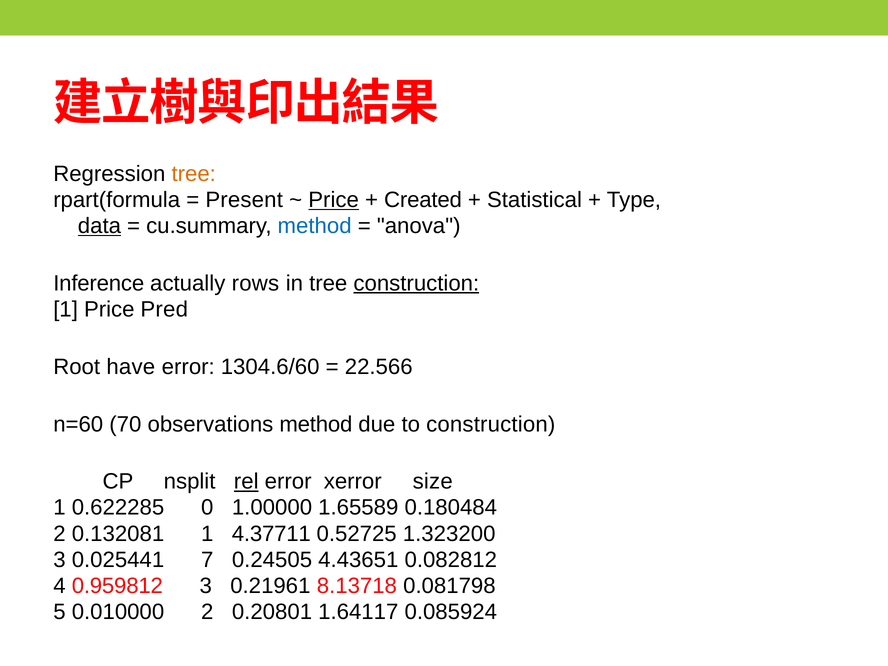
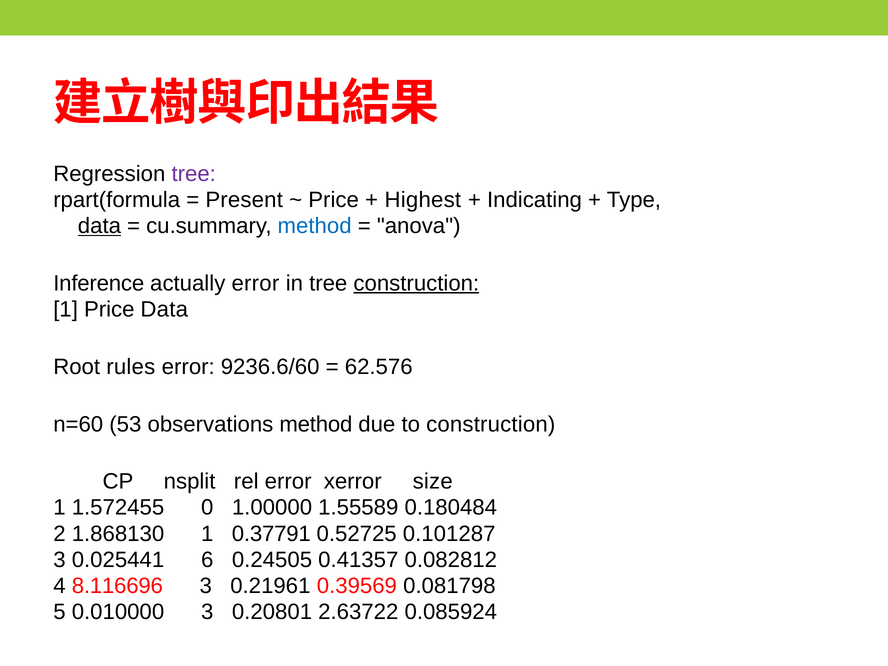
tree at (194, 174) colour: orange -> purple
Price at (334, 200) underline: present -> none
Created: Created -> Highest
Statistical: Statistical -> Indicating
actually rows: rows -> error
Price Pred: Pred -> Data
have: have -> rules
1304.6/60: 1304.6/60 -> 9236.6/60
22.566: 22.566 -> 62.576
70: 70 -> 53
rel underline: present -> none
0.622285: 0.622285 -> 1.572455
1.65589: 1.65589 -> 1.55589
0.132081: 0.132081 -> 1.868130
4.37711: 4.37711 -> 0.37791
1.323200: 1.323200 -> 0.101287
7: 7 -> 6
4.43651: 4.43651 -> 0.41357
0.959812: 0.959812 -> 8.116696
8.13718: 8.13718 -> 0.39569
0.010000 2: 2 -> 3
1.64117: 1.64117 -> 2.63722
